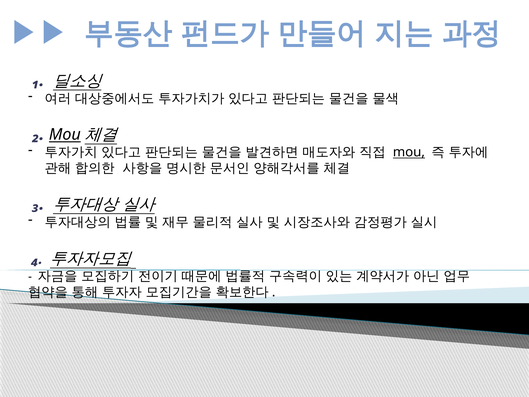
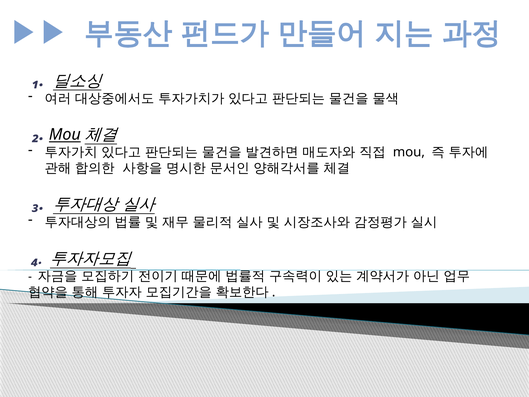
mou at (409, 152) underline: present -> none
